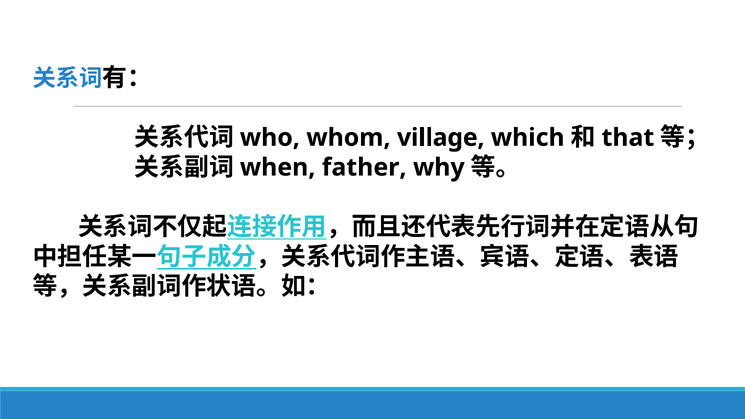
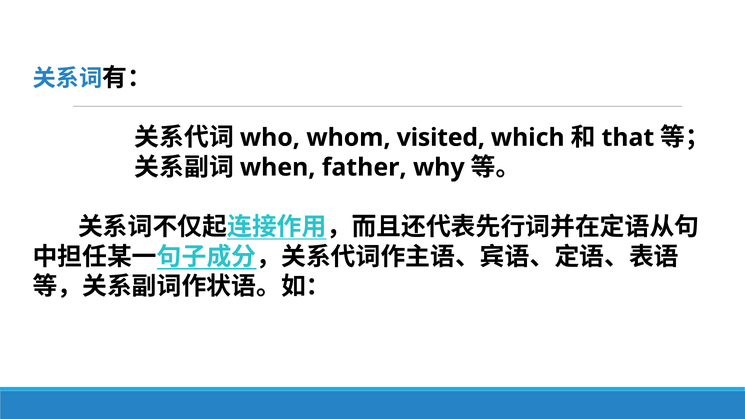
village: village -> visited
